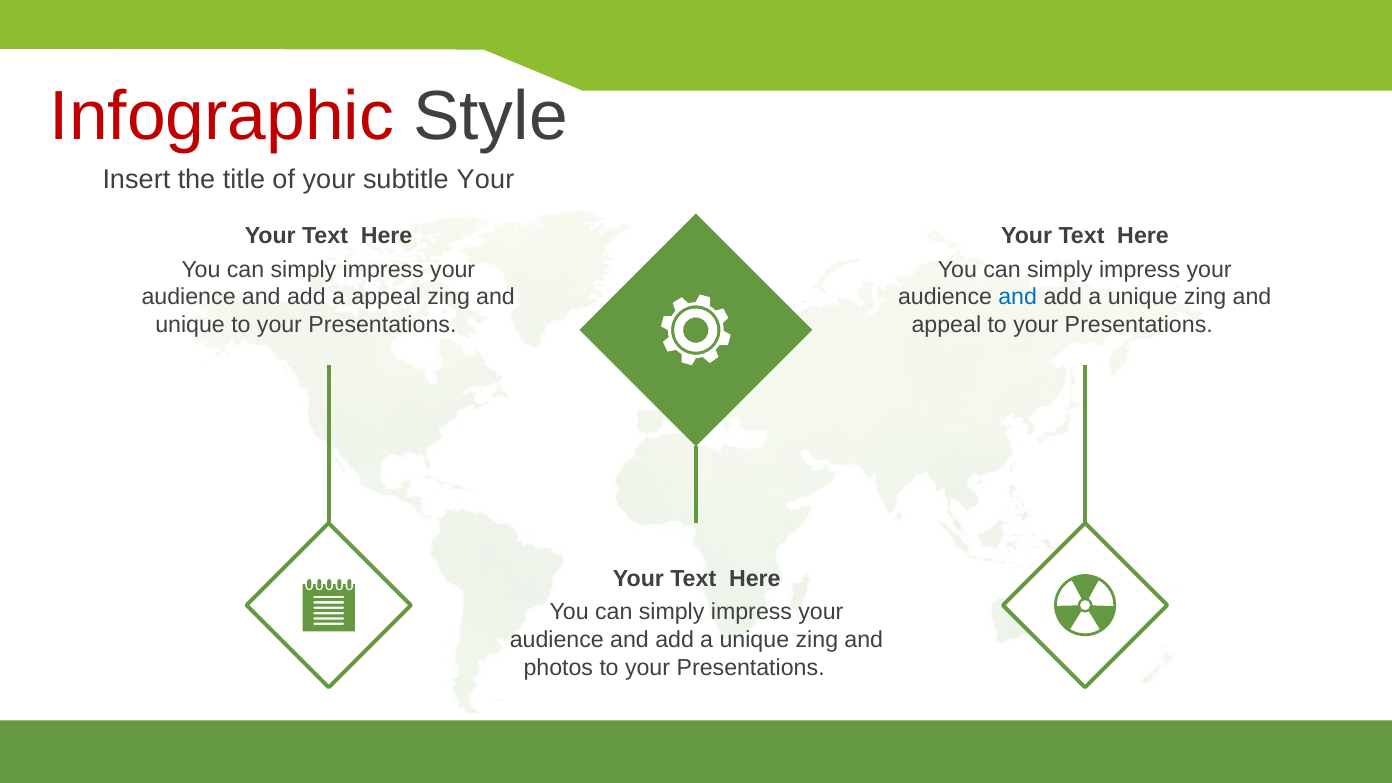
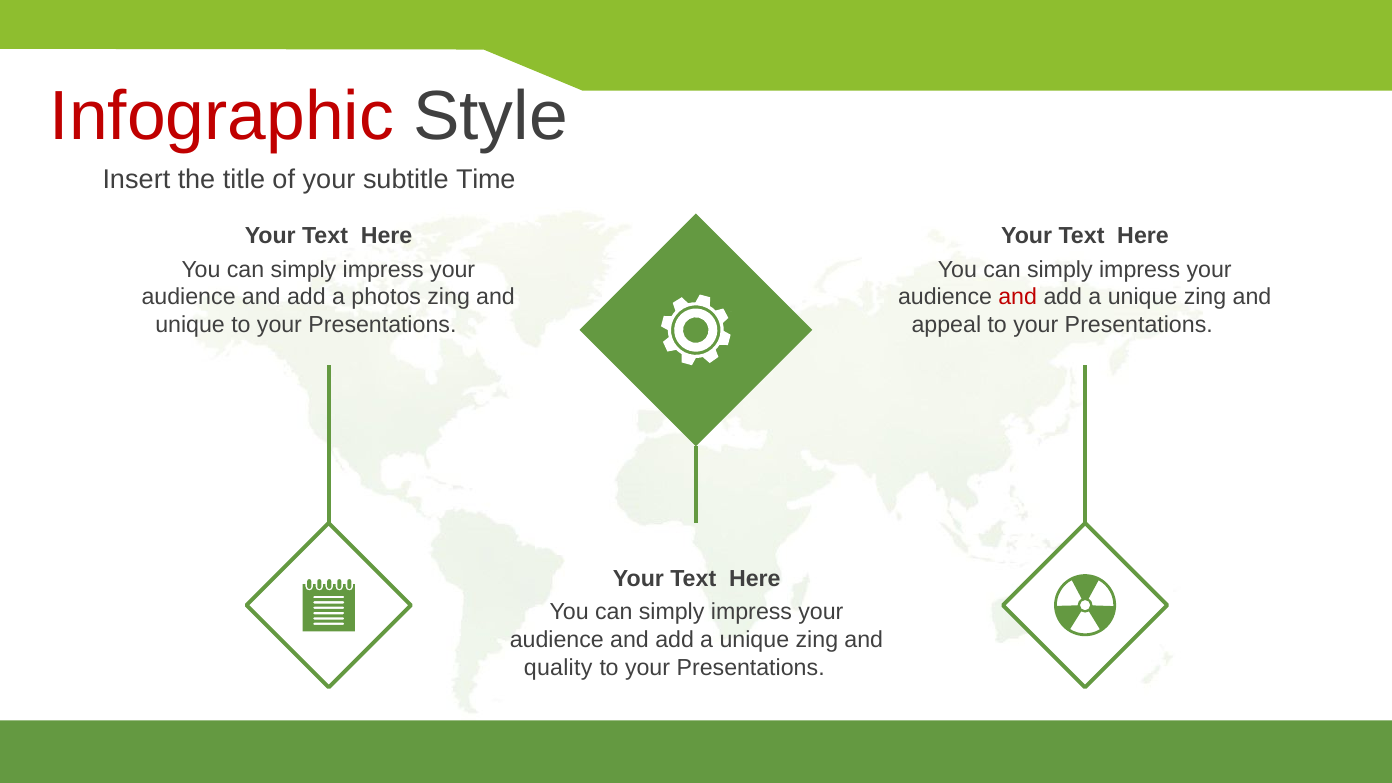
subtitle Your: Your -> Time
a appeal: appeal -> photos
and at (1018, 297) colour: blue -> red
photos: photos -> quality
